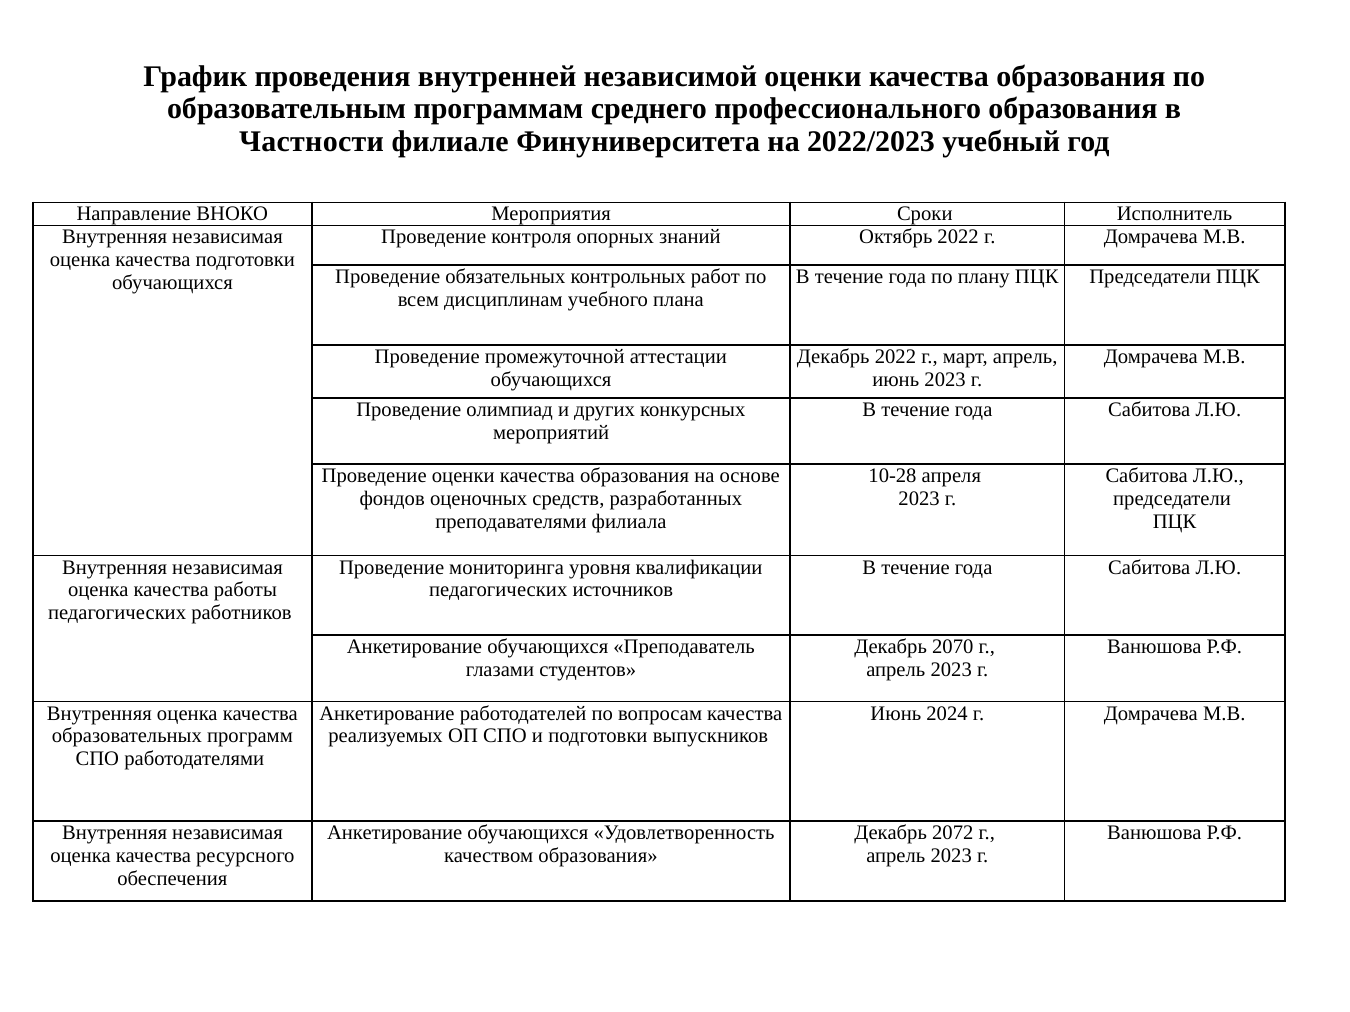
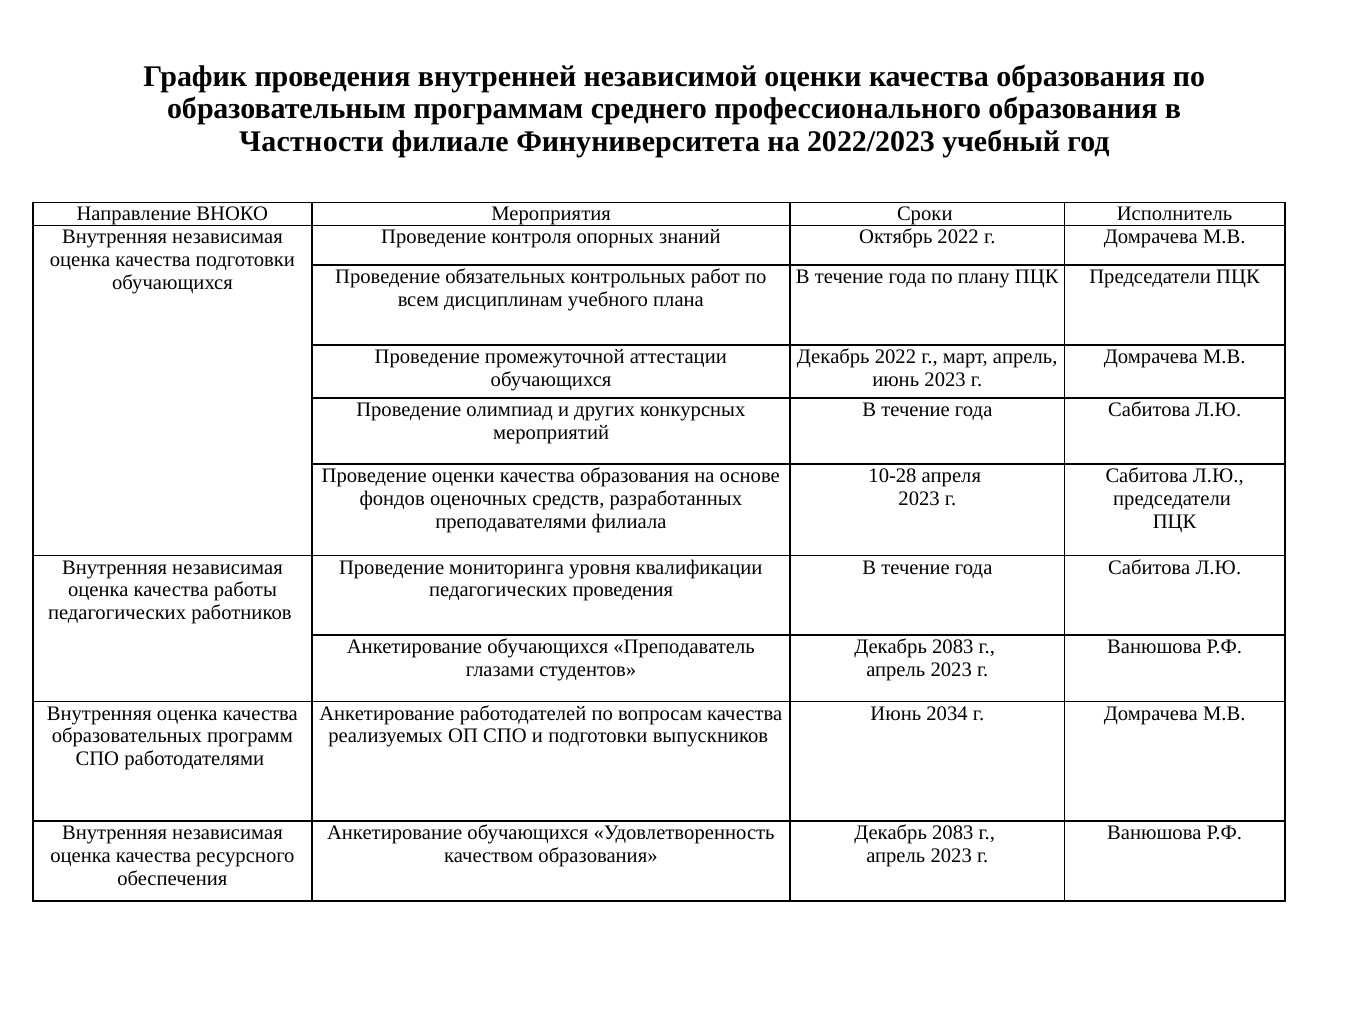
педагогических источников: источников -> проведения
2070 at (953, 647): 2070 -> 2083
2024: 2024 -> 2034
2072 at (953, 833): 2072 -> 2083
